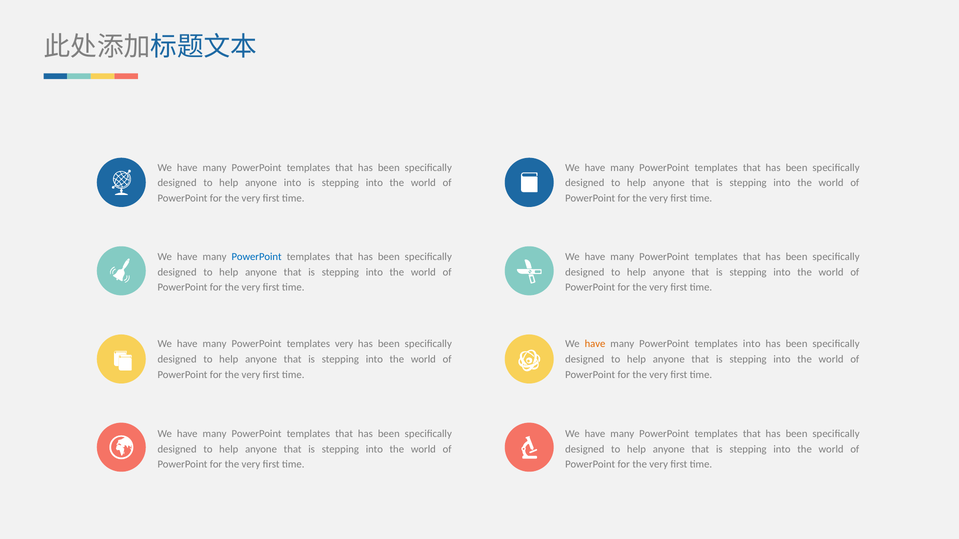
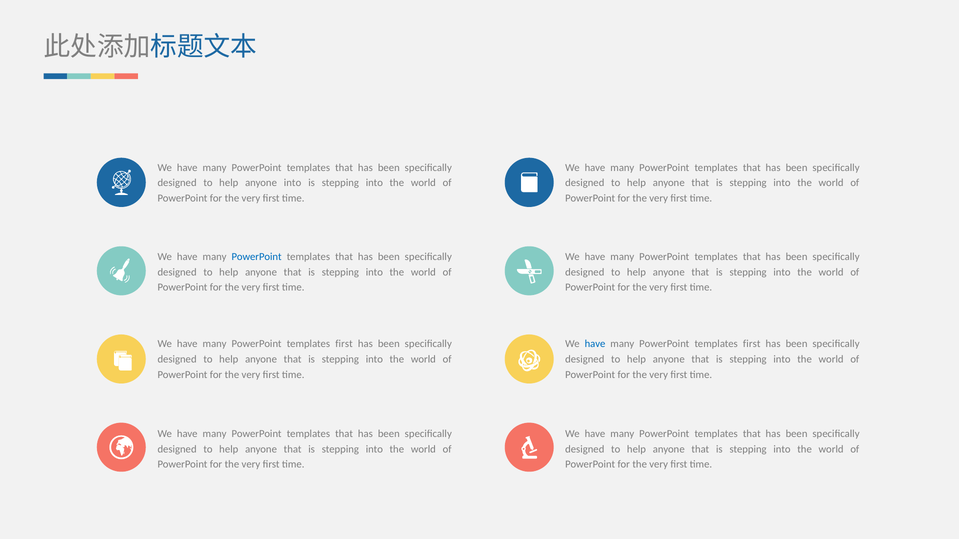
very at (344, 344): very -> first
have at (595, 344) colour: orange -> blue
into at (752, 344): into -> first
